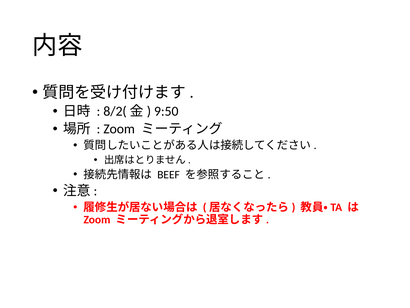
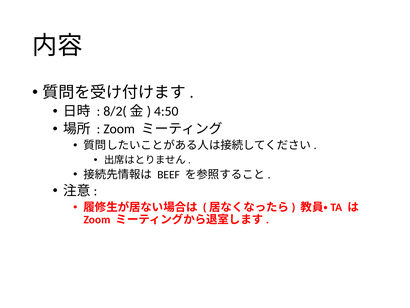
9:50: 9:50 -> 4:50
